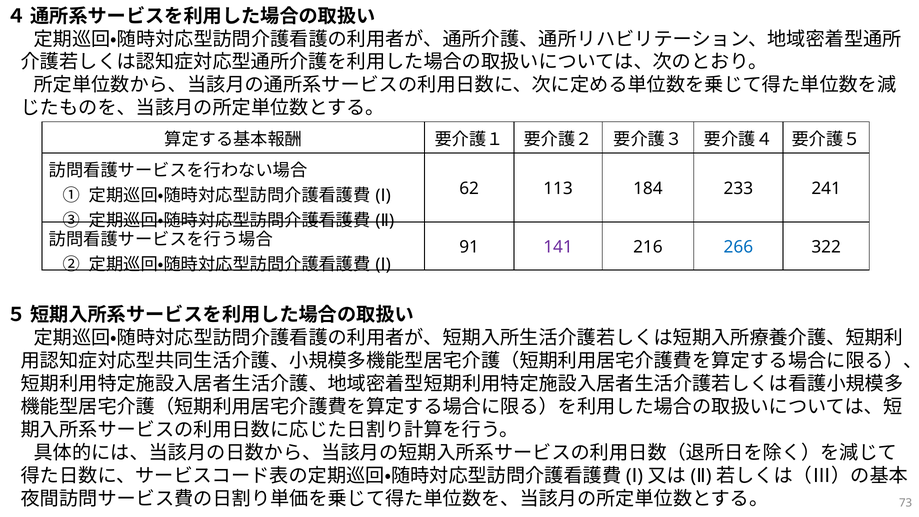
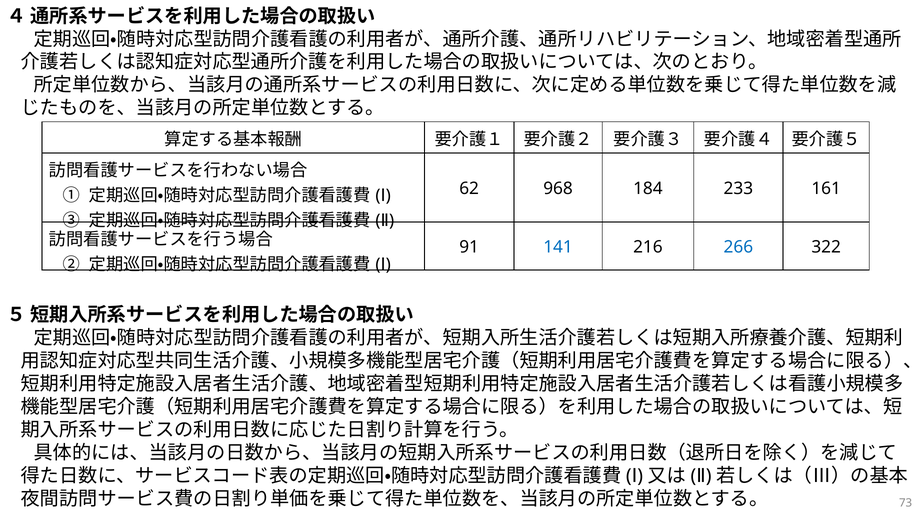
113: 113 -> 968
241: 241 -> 161
141 colour: purple -> blue
